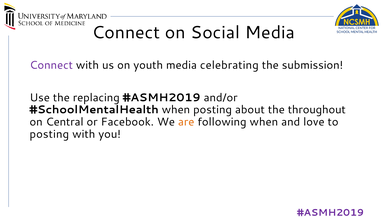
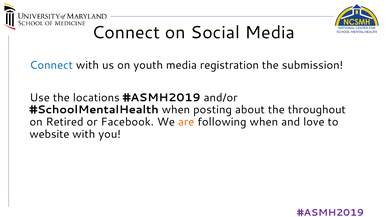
Connect at (51, 65) colour: purple -> blue
celebrating: celebrating -> registration
replacing: replacing -> locations
Central: Central -> Retired
posting at (49, 134): posting -> website
